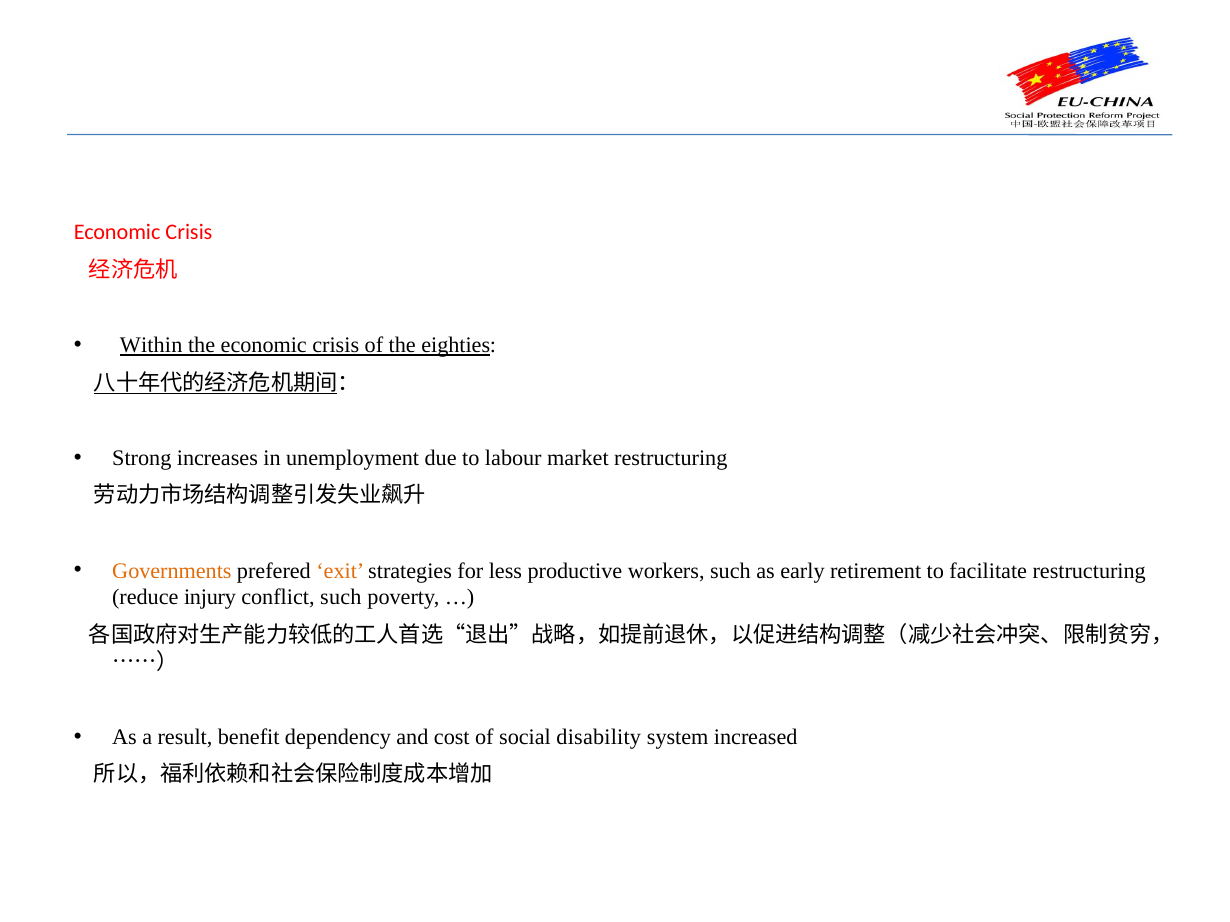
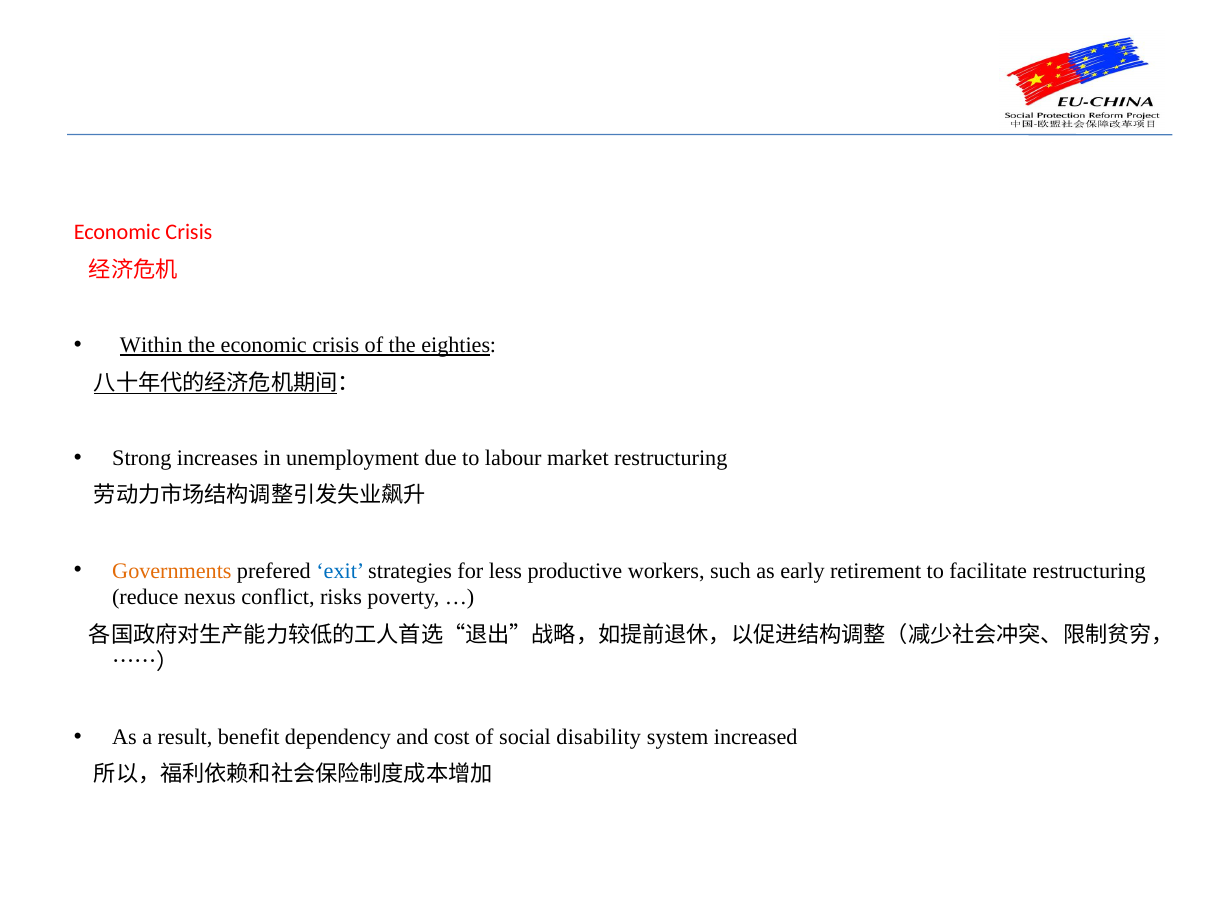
exit colour: orange -> blue
injury: injury -> nexus
conflict such: such -> risks
